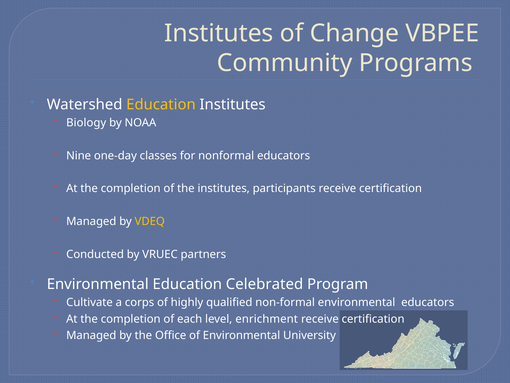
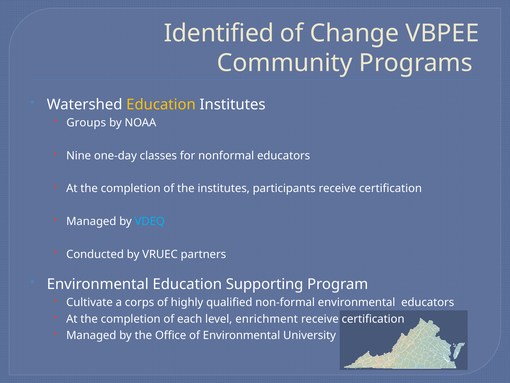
Institutes at (219, 33): Institutes -> Identified
Biology: Biology -> Groups
VDEQ colour: yellow -> light blue
Celebrated: Celebrated -> Supporting
